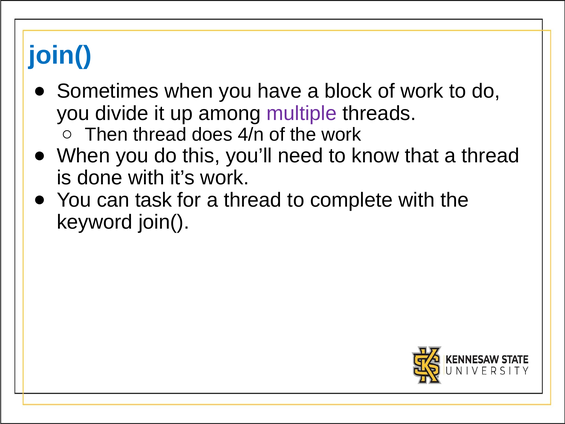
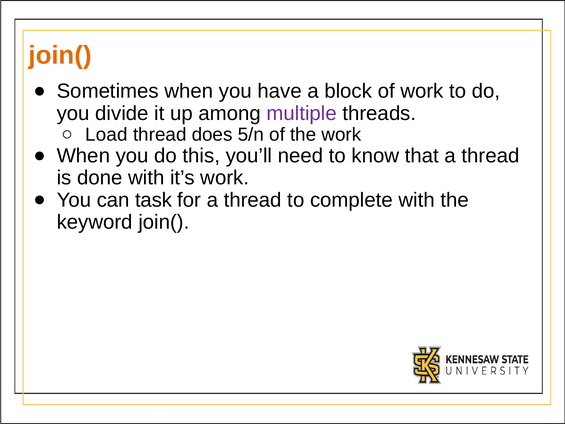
join( at (60, 55) colour: blue -> orange
Then: Then -> Load
4/n: 4/n -> 5/n
